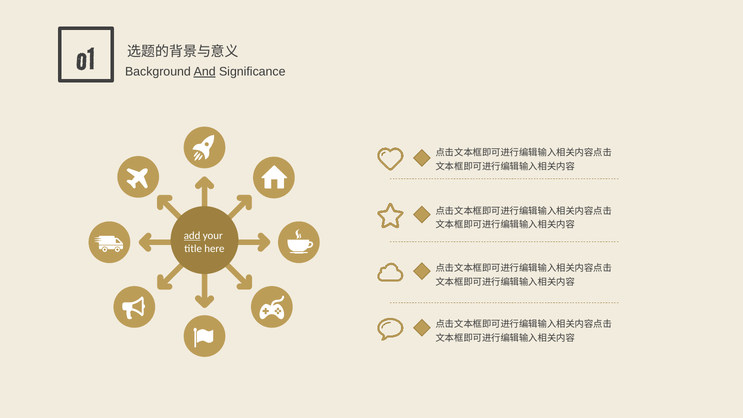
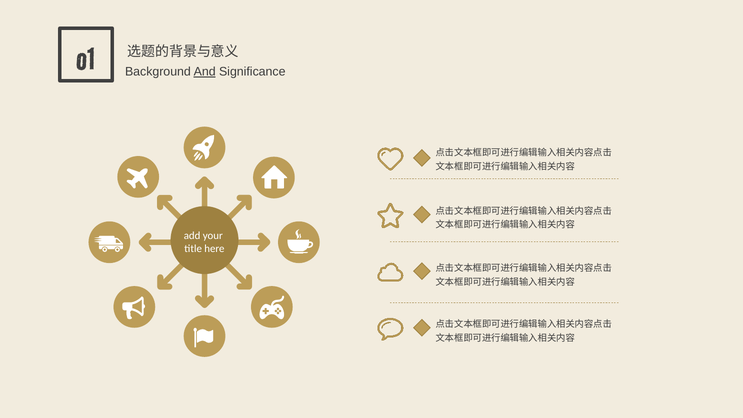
add underline: present -> none
